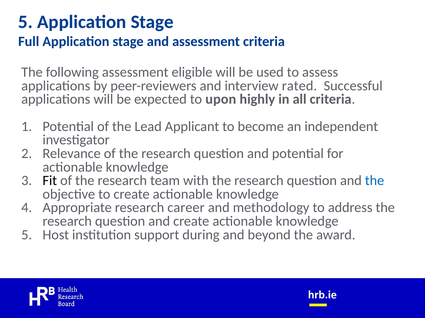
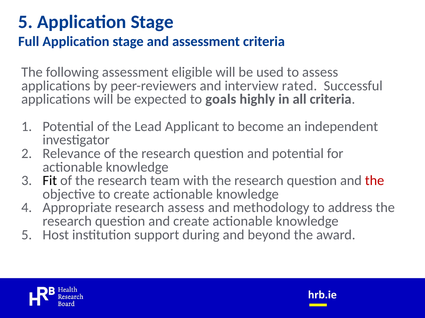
upon: upon -> goals
the at (375, 181) colour: blue -> red
research career: career -> assess
